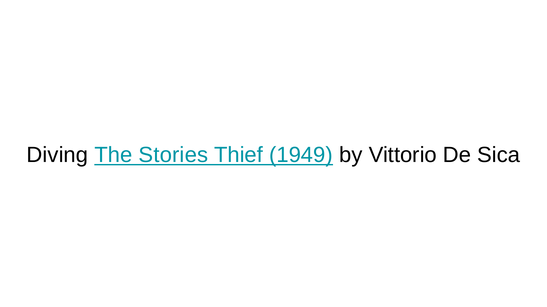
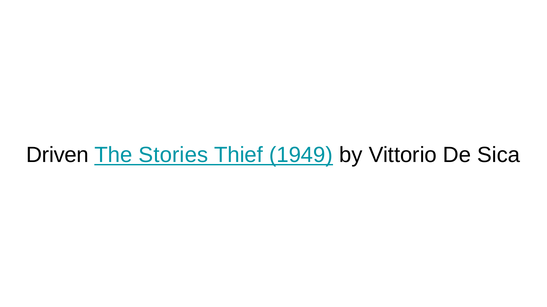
Diving: Diving -> Driven
